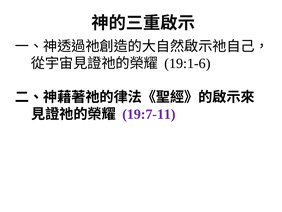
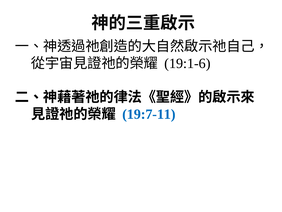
19:7-11 colour: purple -> blue
